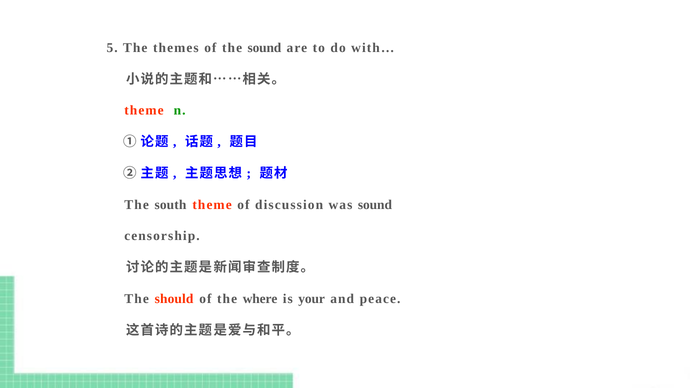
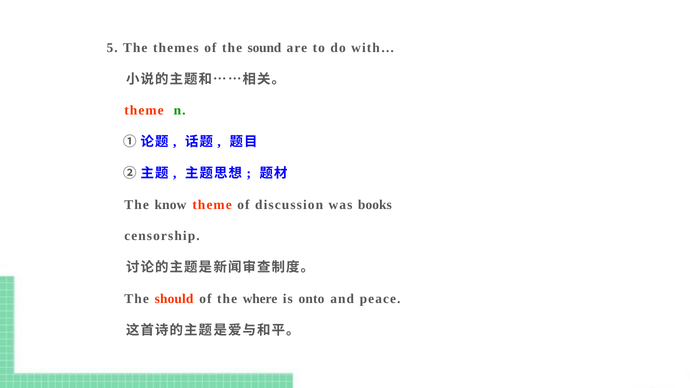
south: south -> know
was sound: sound -> books
your: your -> onto
